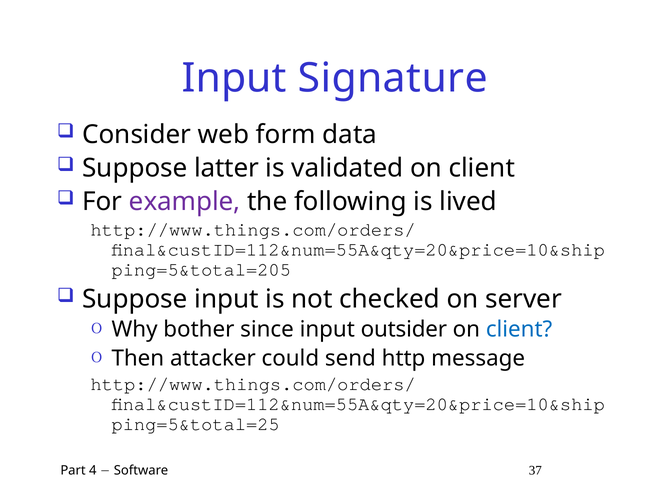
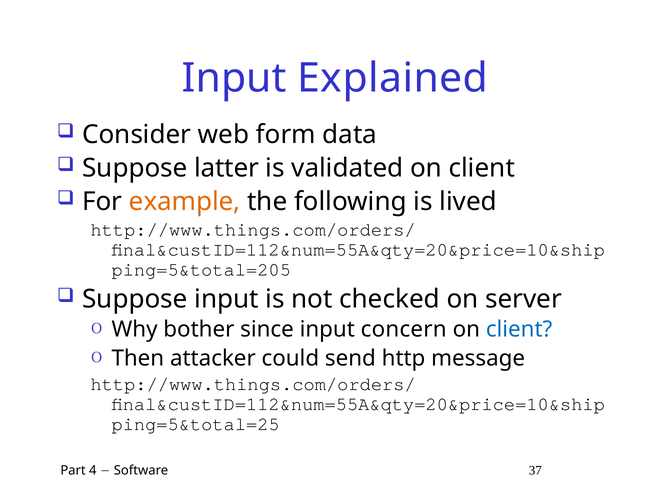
Signature: Signature -> Explained
example colour: purple -> orange
outsider: outsider -> concern
